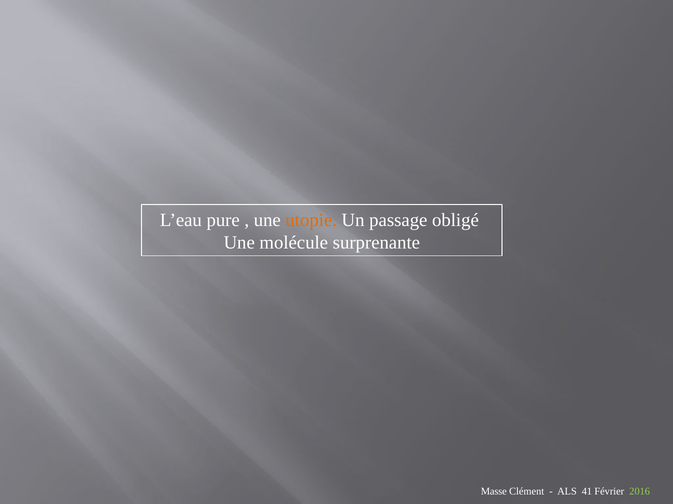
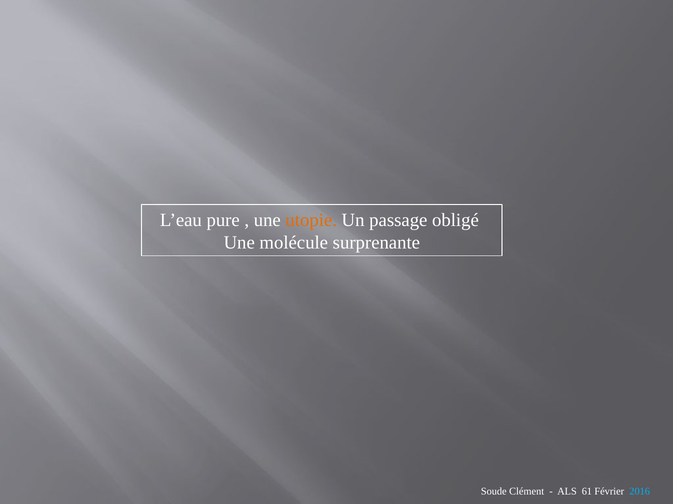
Masse: Masse -> Soude
41: 41 -> 61
2016 colour: light green -> light blue
